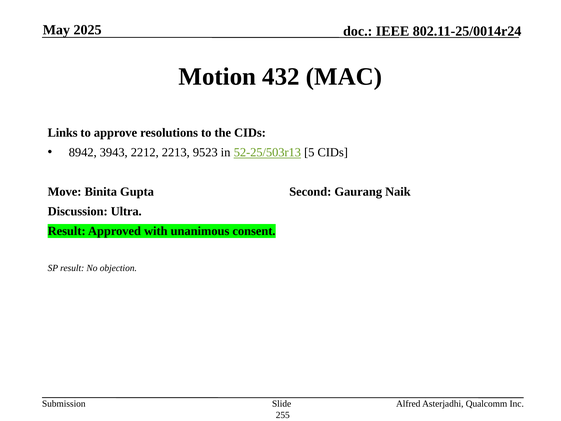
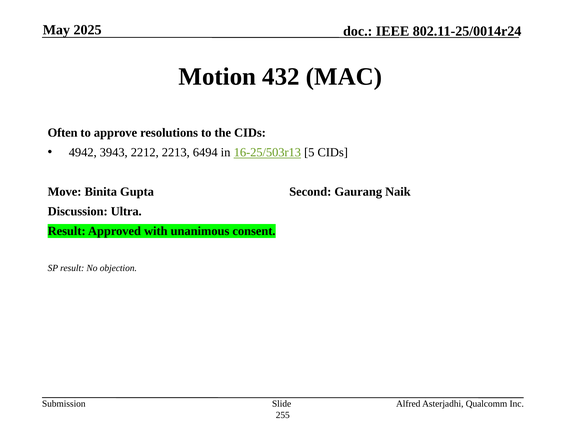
Links: Links -> Often
8942: 8942 -> 4942
9523: 9523 -> 6494
52-25/503r13: 52-25/503r13 -> 16-25/503r13
